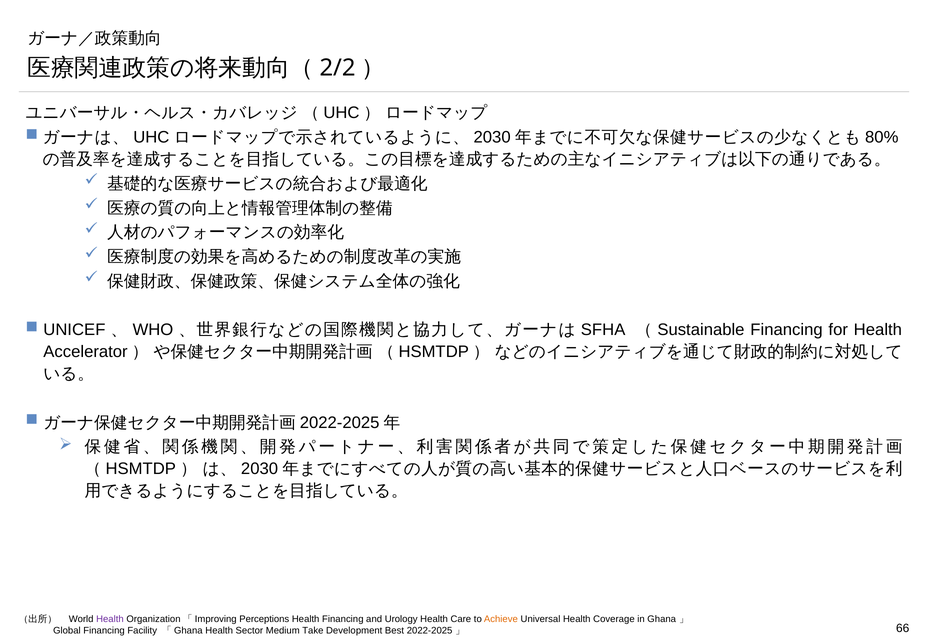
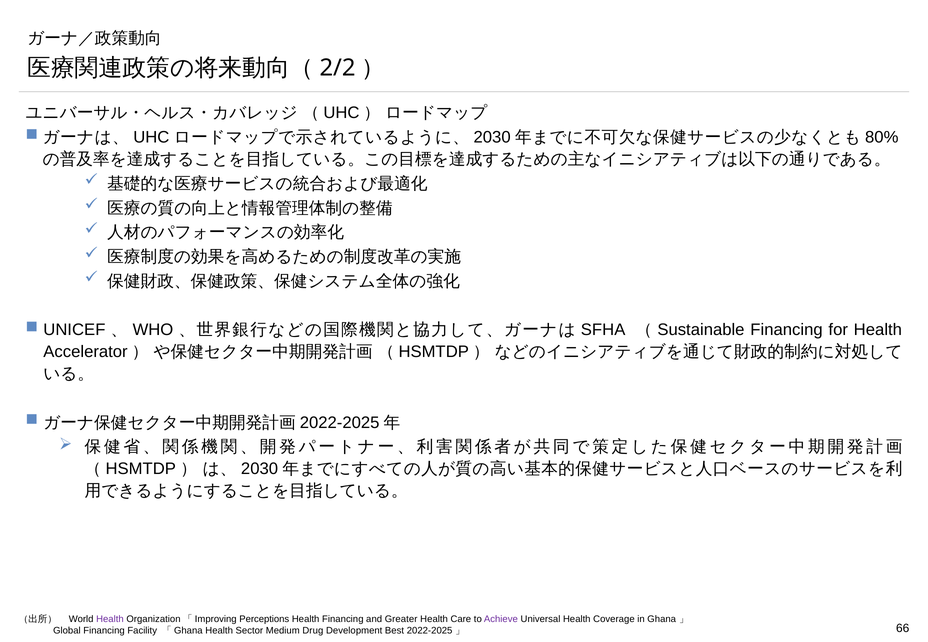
Urology: Urology -> Greater
Achieve colour: orange -> purple
Take: Take -> Drug
